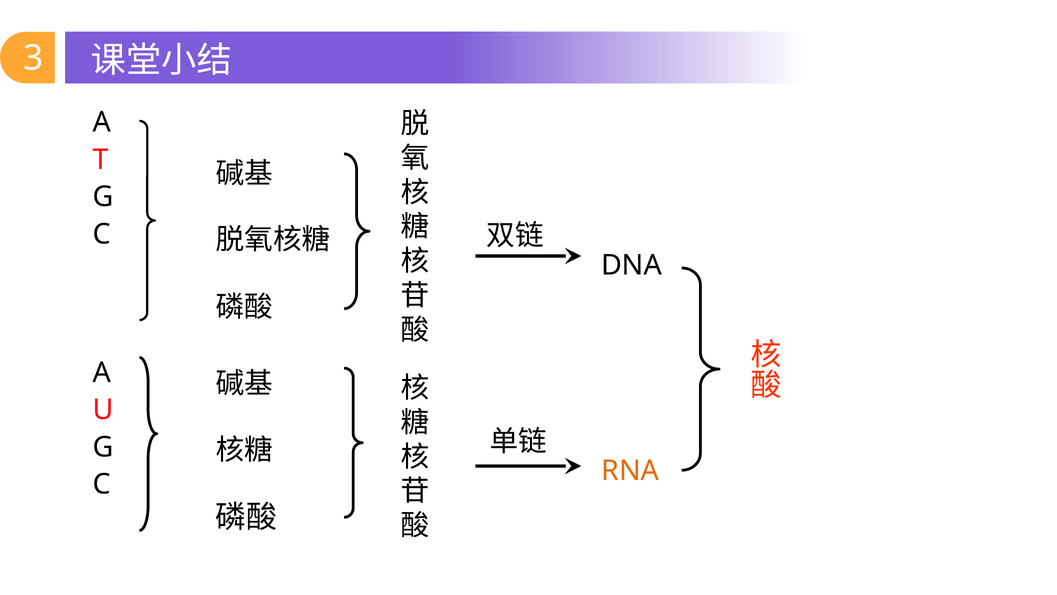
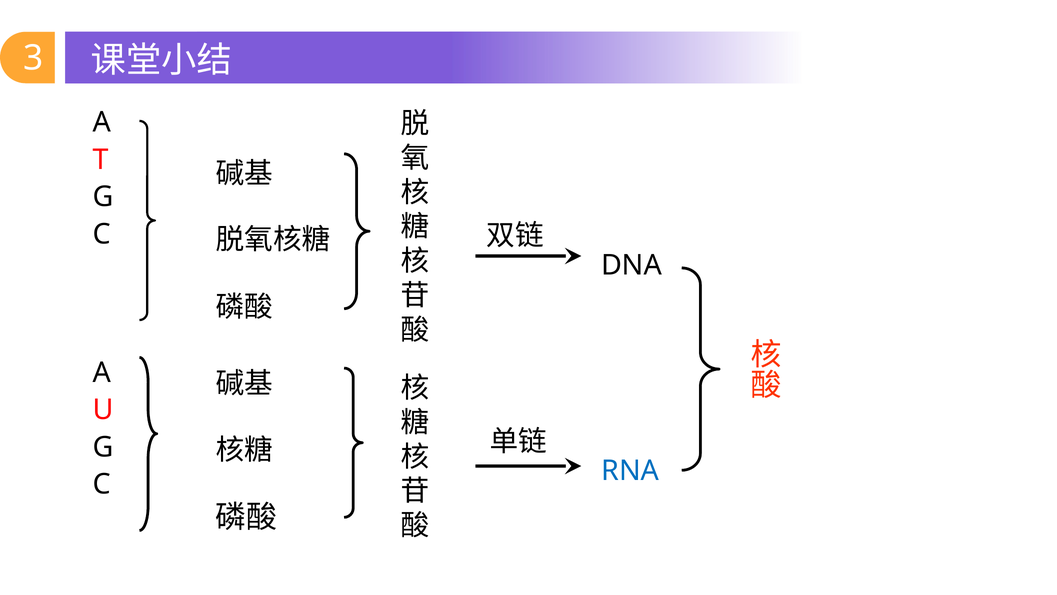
RNA colour: orange -> blue
